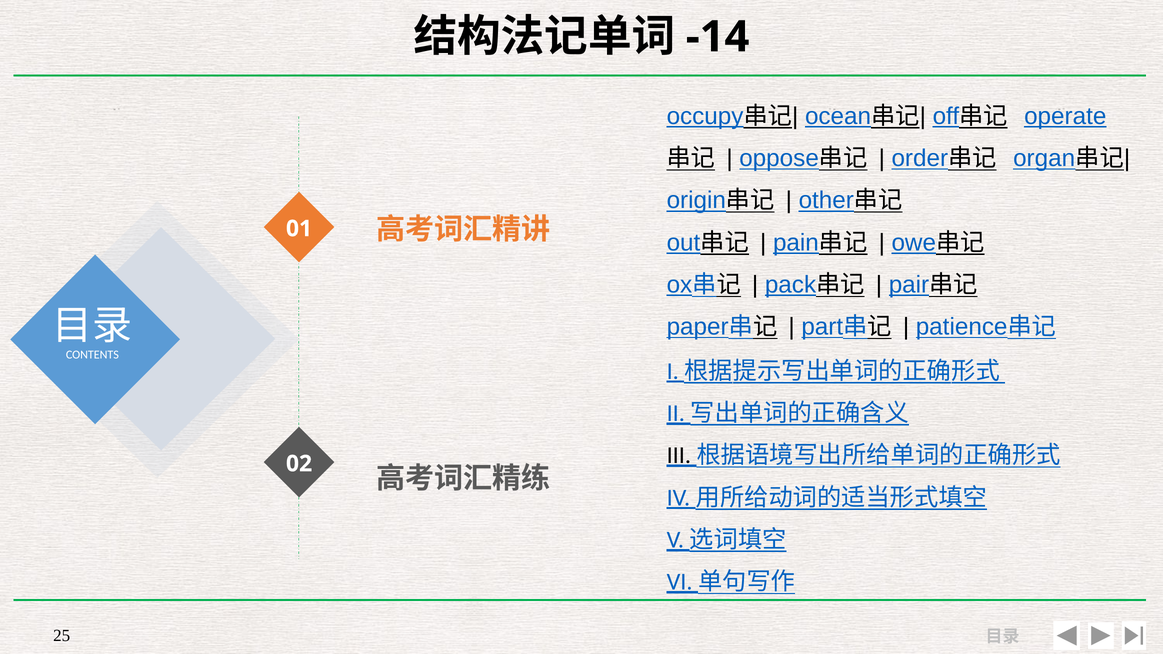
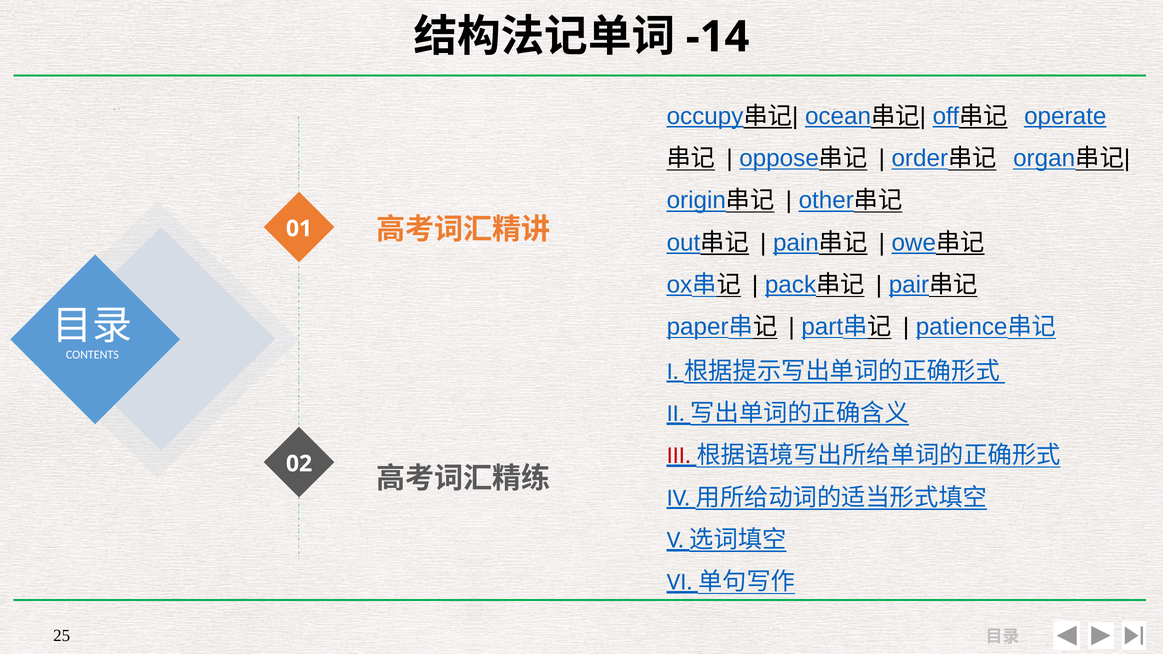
III colour: black -> red
